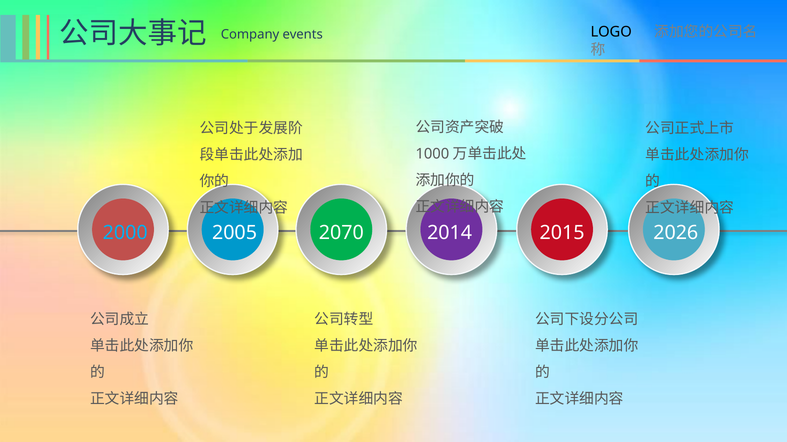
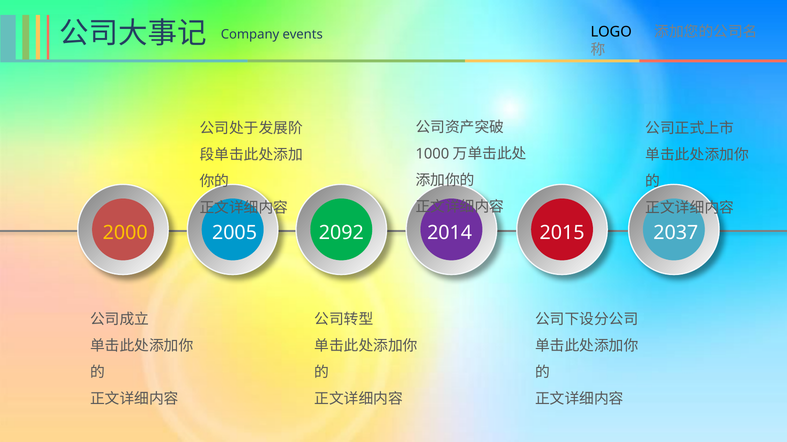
2000 colour: light blue -> yellow
2070: 2070 -> 2092
2026: 2026 -> 2037
